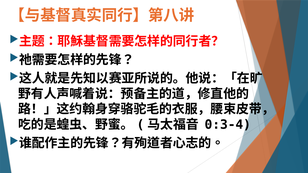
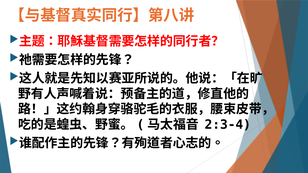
0:3-4: 0:3-4 -> 2:3-4
